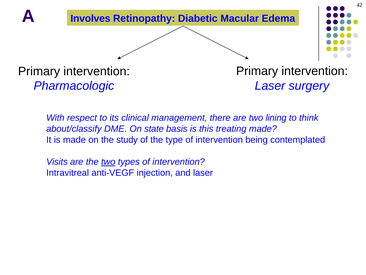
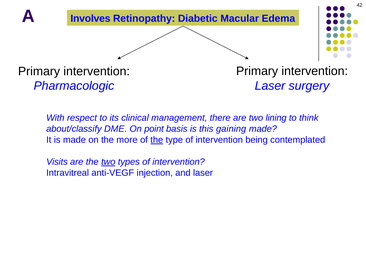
state: state -> point
treating: treating -> gaining
study: study -> more
the at (157, 140) underline: none -> present
